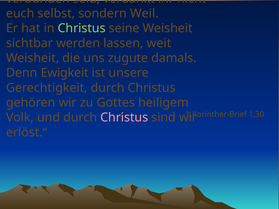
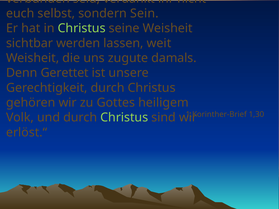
Weil: Weil -> Sein
Ewigkeit: Ewigkeit -> Gerettet
Christus at (124, 118) colour: pink -> light green
